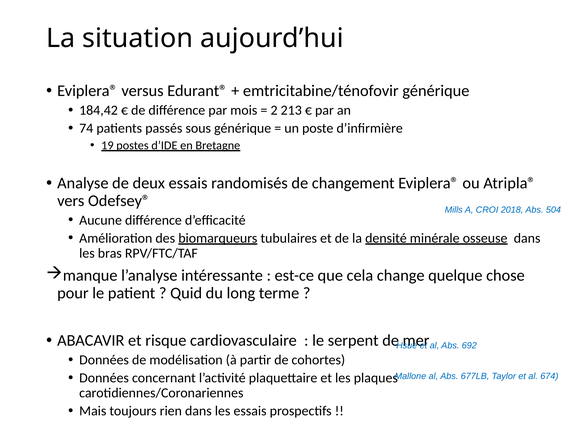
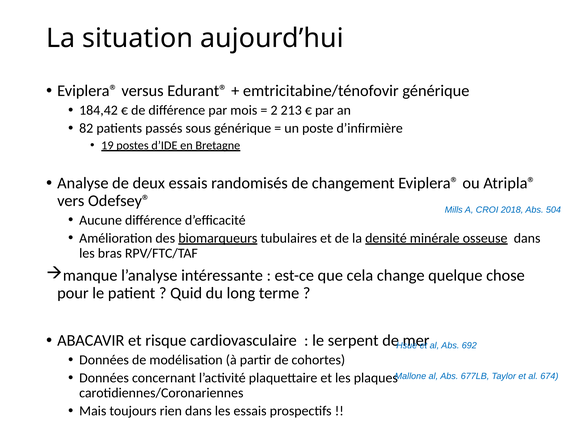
74: 74 -> 82
